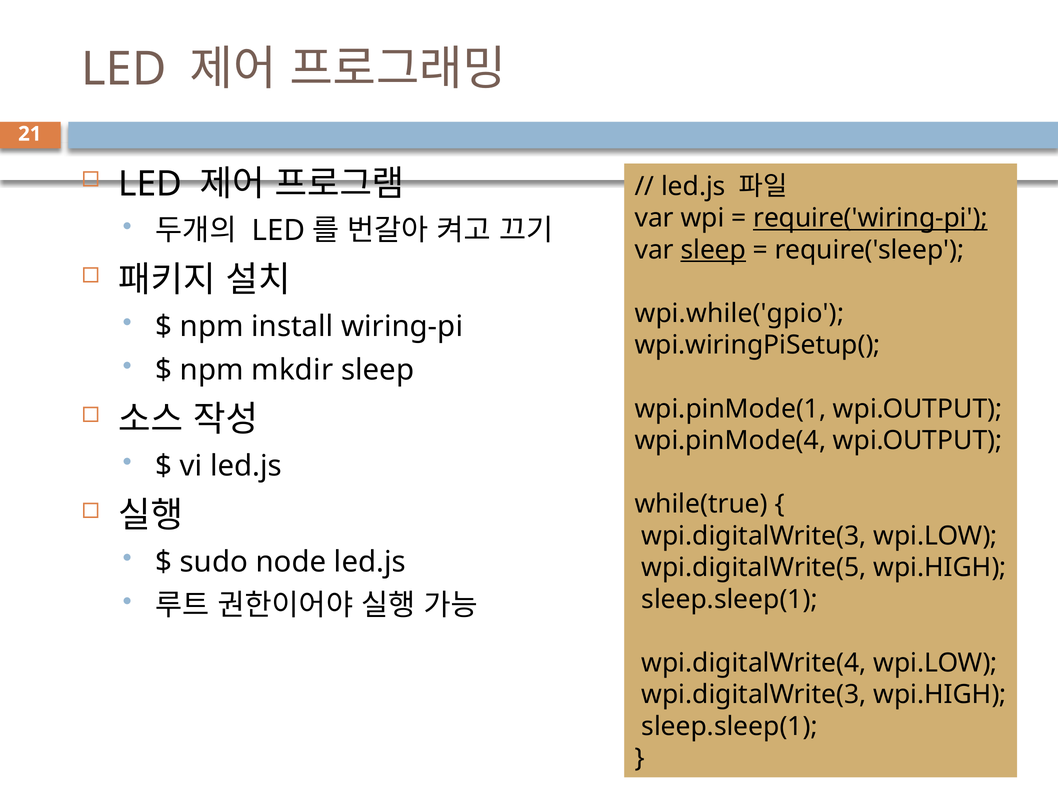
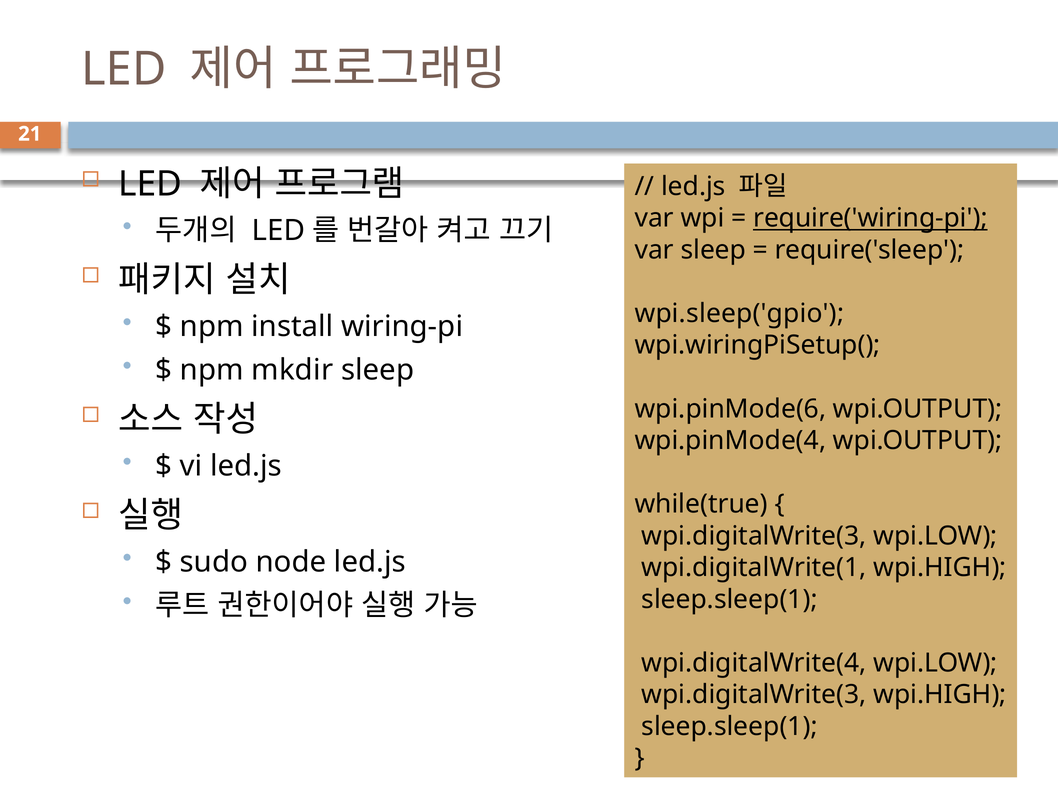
sleep at (713, 250) underline: present -> none
wpi.while('gpio: wpi.while('gpio -> wpi.sleep('gpio
wpi.pinMode(1: wpi.pinMode(1 -> wpi.pinMode(6
wpi.digitalWrite(5: wpi.digitalWrite(5 -> wpi.digitalWrite(1
